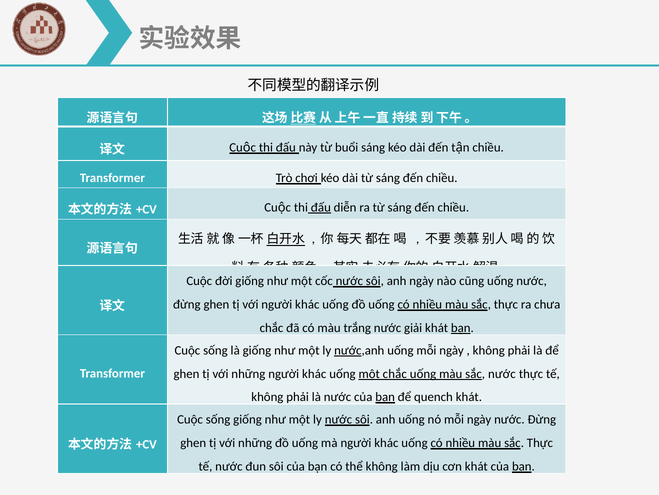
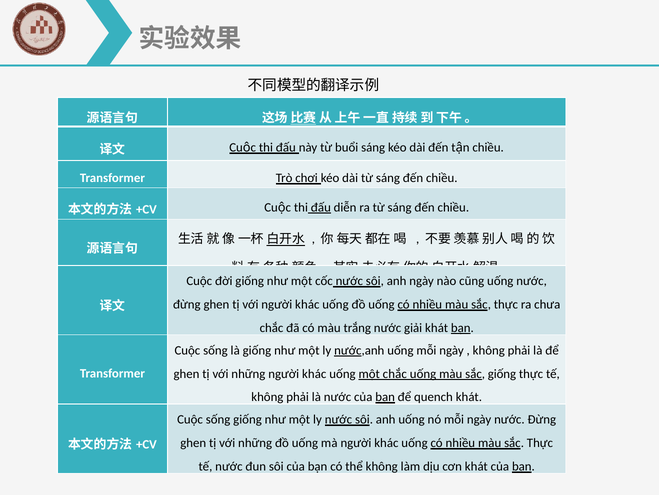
sắc nước: nước -> giống
